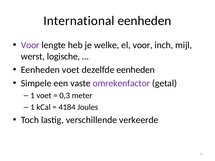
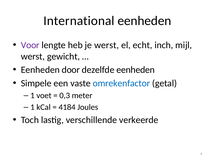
je welke: welke -> werst
el voor: voor -> echt
logische: logische -> gewicht
Eenheden voet: voet -> door
omrekenfactor colour: purple -> blue
